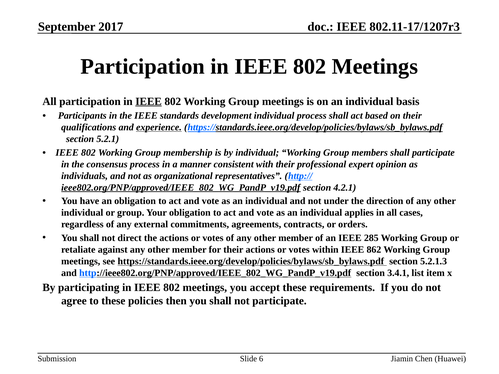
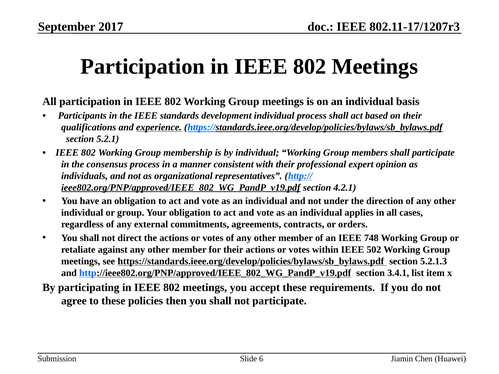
IEEE at (149, 101) underline: present -> none
285: 285 -> 748
862: 862 -> 502
